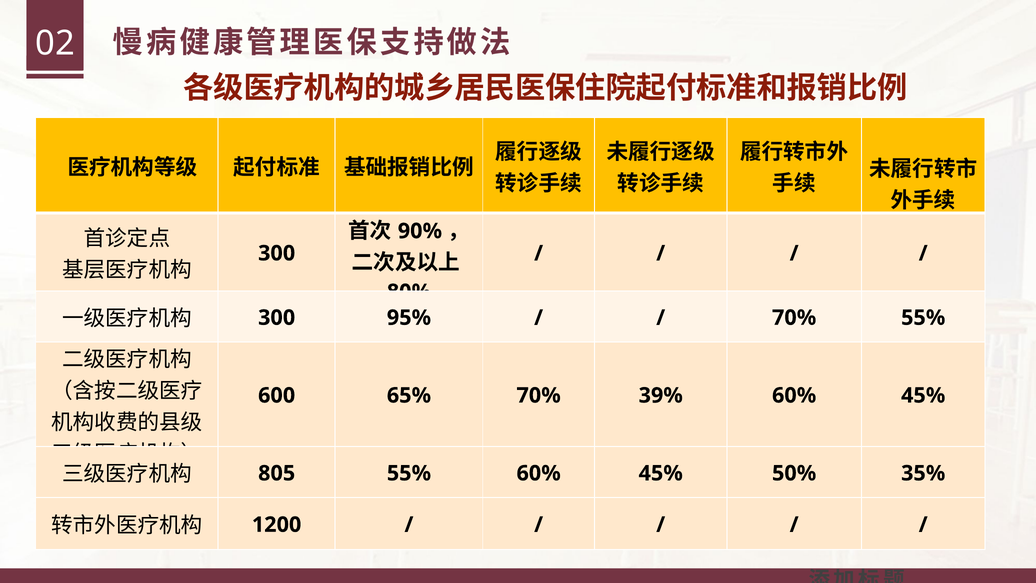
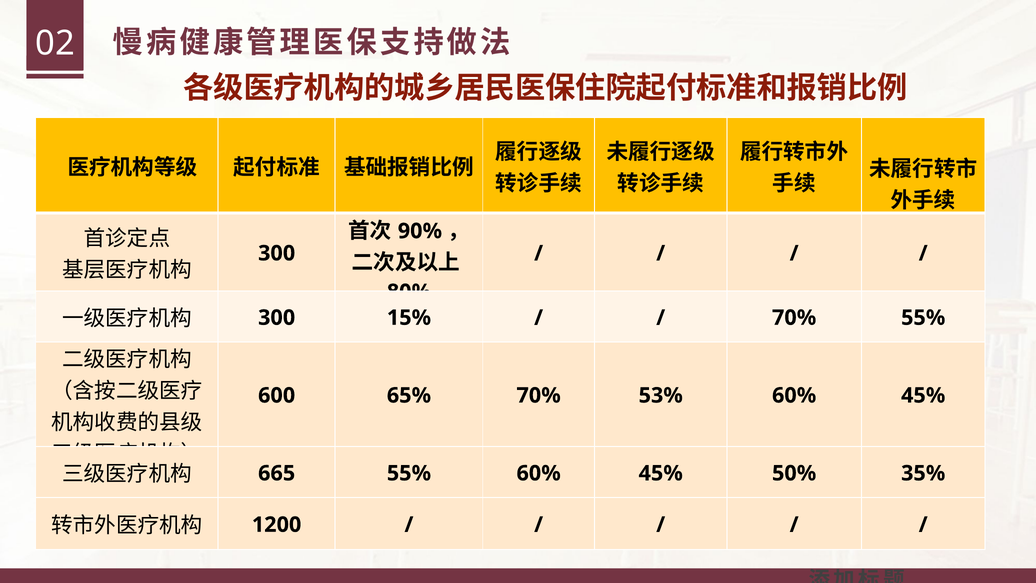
95%: 95% -> 15%
39%: 39% -> 53%
805: 805 -> 665
